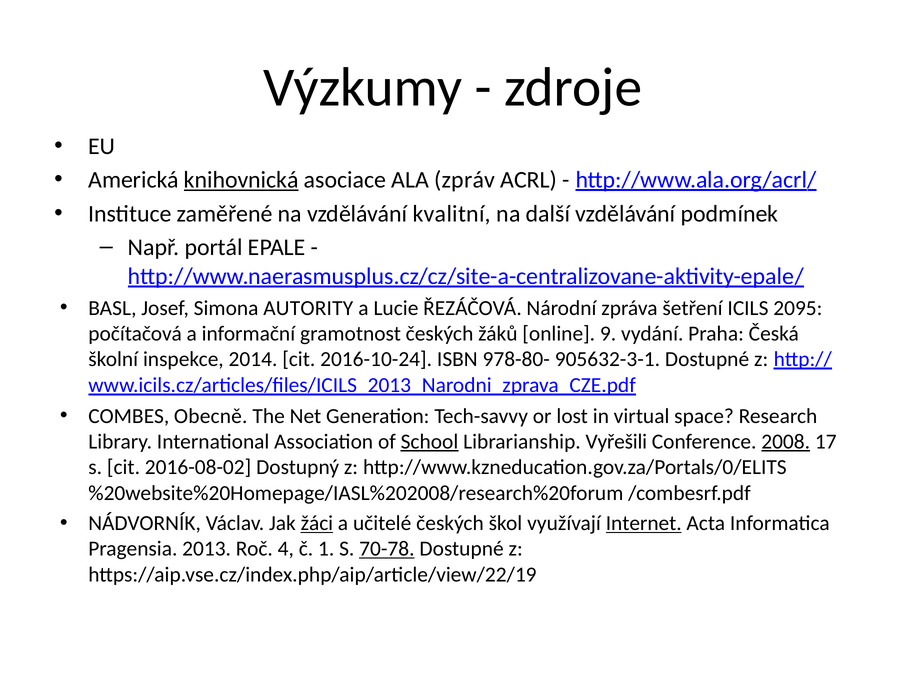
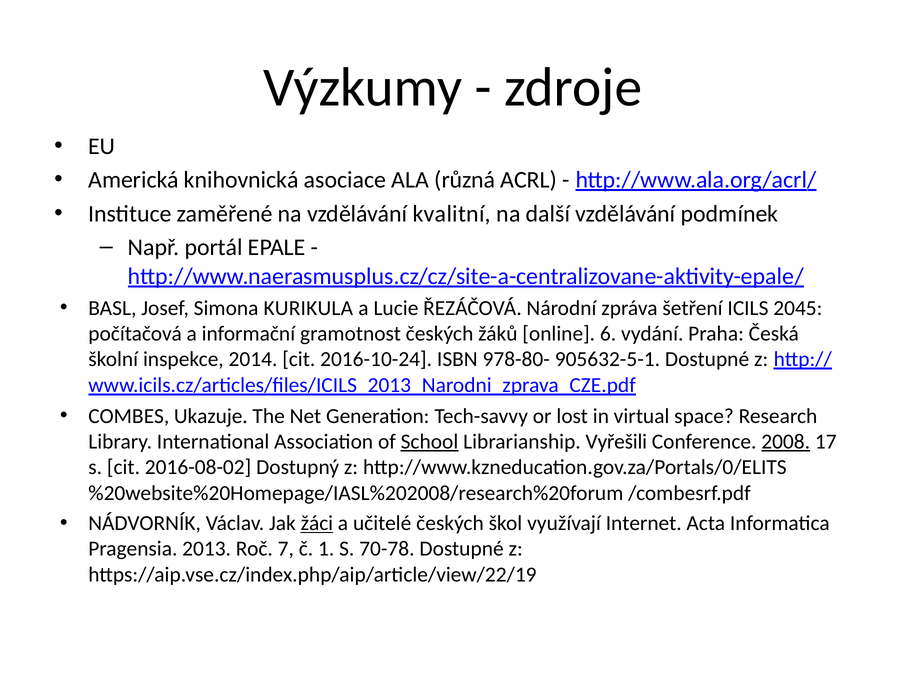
knihovnická underline: present -> none
zpráv: zpráv -> různá
AUTORITY: AUTORITY -> KURIKULA
2095: 2095 -> 2045
9: 9 -> 6
905632-3-1: 905632-3-1 -> 905632-5-1
Obecně: Obecně -> Ukazuje
Internet underline: present -> none
4: 4 -> 7
70-78 underline: present -> none
